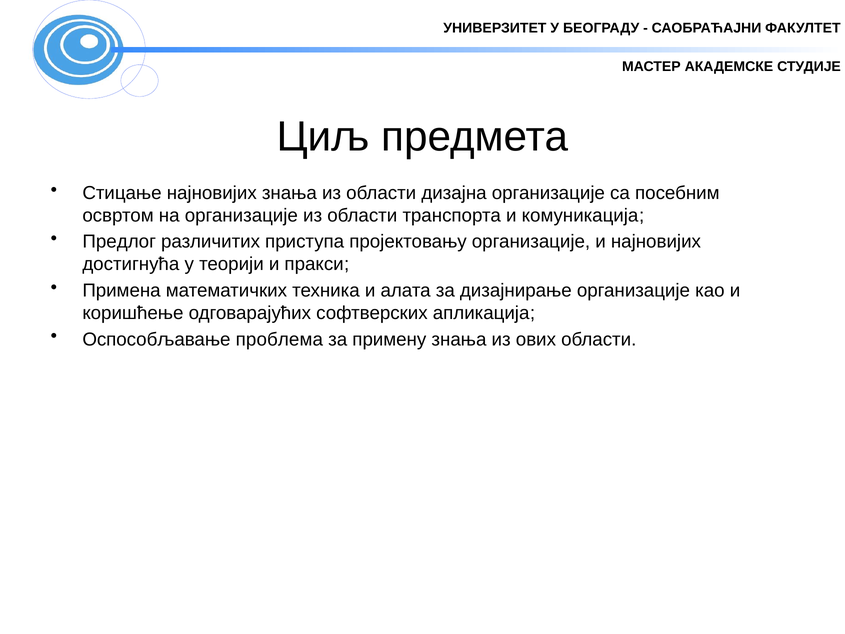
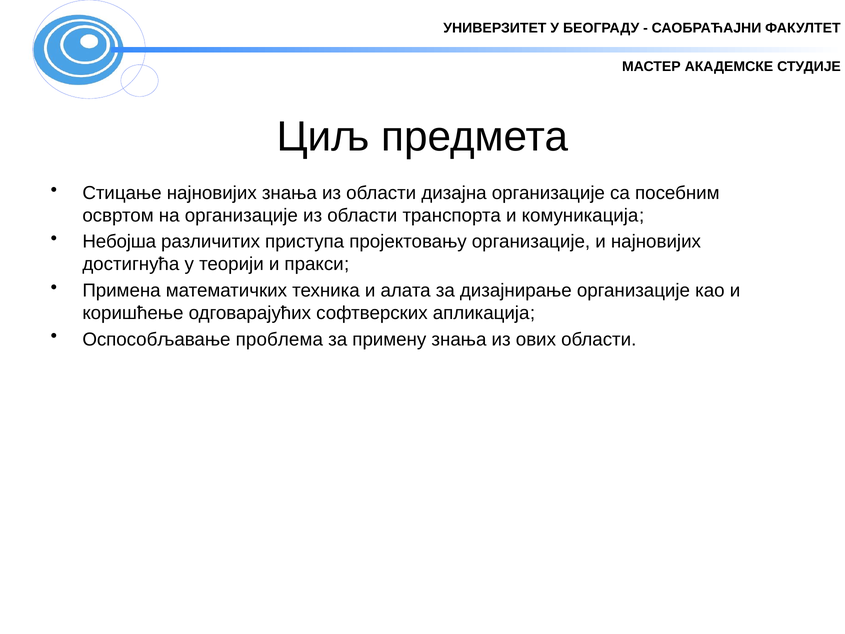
Предлог: Предлог -> Небојша
